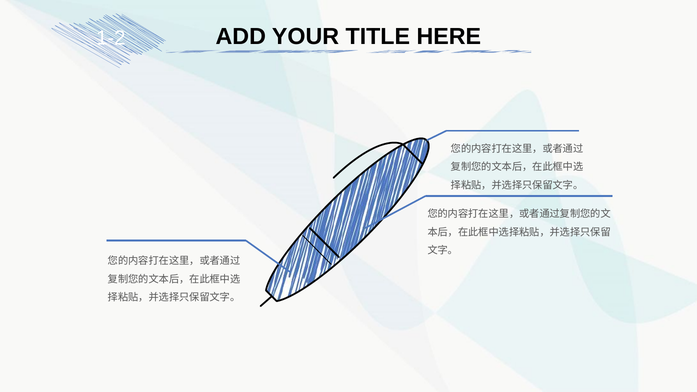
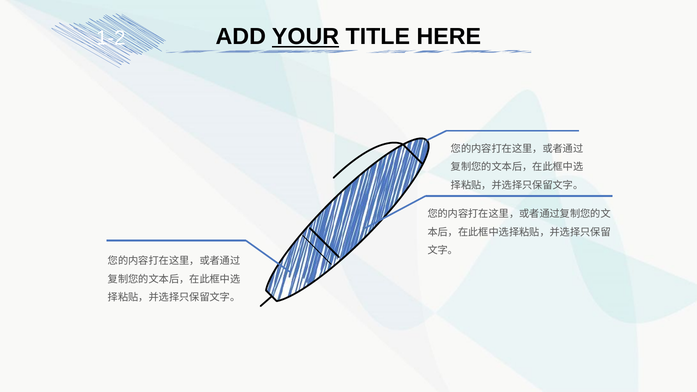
YOUR underline: none -> present
